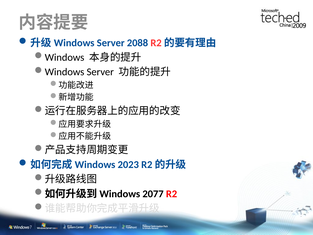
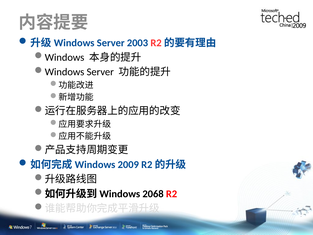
2088: 2088 -> 2003
2023: 2023 -> 2009
2077: 2077 -> 2068
